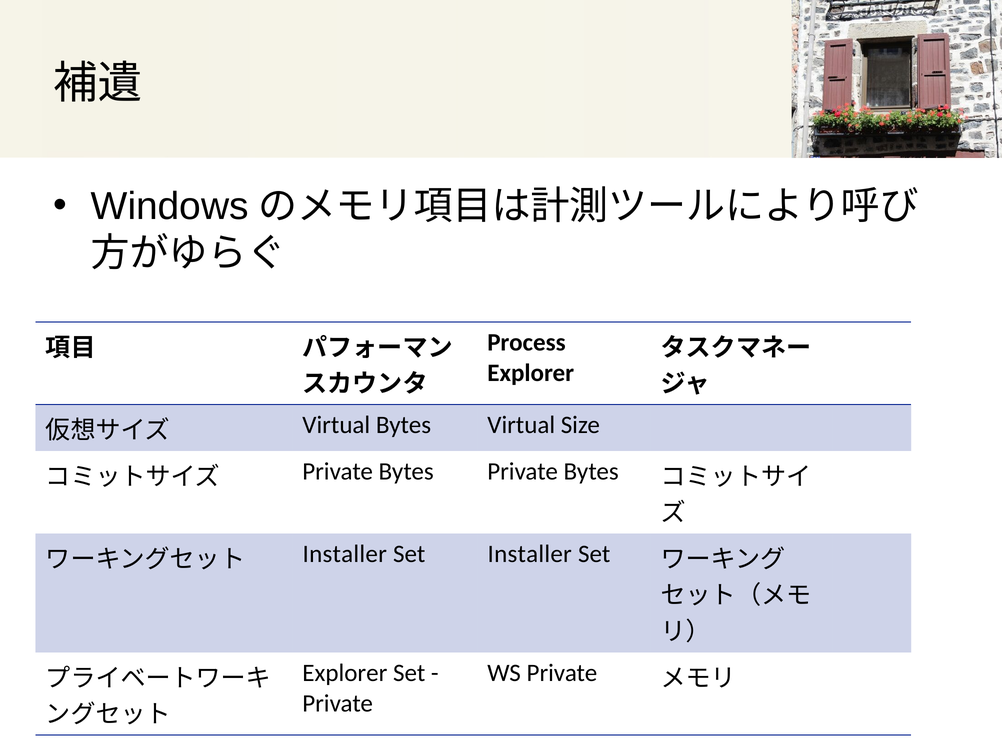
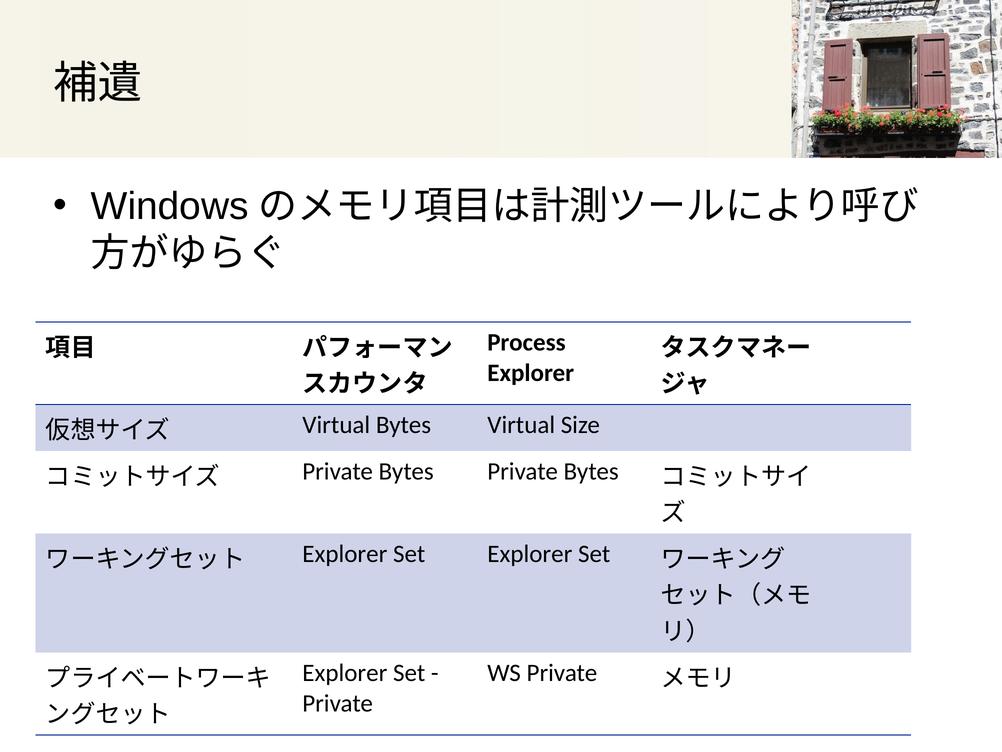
Installer at (345, 554): Installer -> Explorer
Set Installer: Installer -> Explorer
